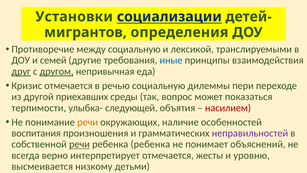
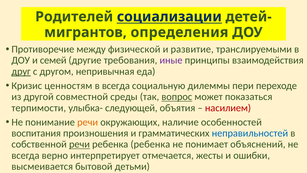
Установки: Установки -> Родителей
между социальную: социальную -> физической
лексикой: лексикой -> развитие
иные colour: blue -> purple
другом underline: present -> none
Кризис отмечается: отмечается -> ценностям
в речью: речью -> всегда
приехавших: приехавших -> совместной
вопрос underline: none -> present
неправильностей colour: purple -> blue
уровню: уровню -> ошибки
низкому: низкому -> бытовой
